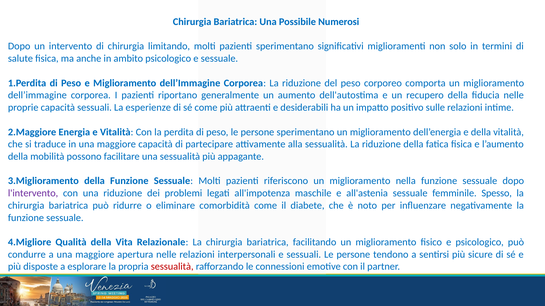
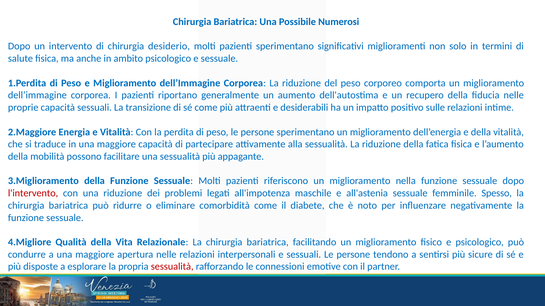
limitando: limitando -> desiderio
esperienze: esperienze -> transizione
l'intervento colour: purple -> red
